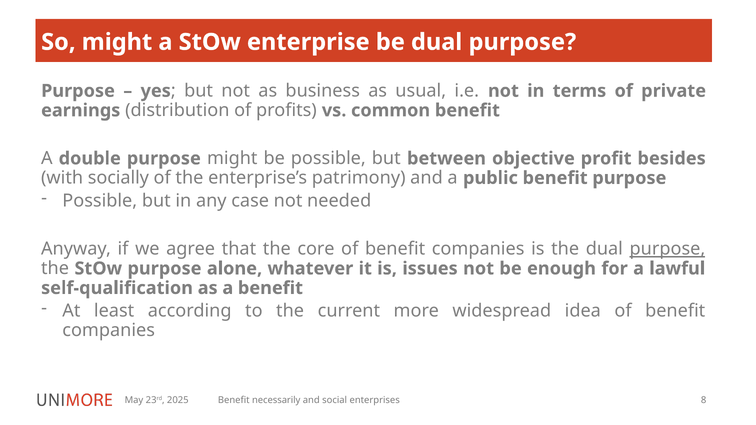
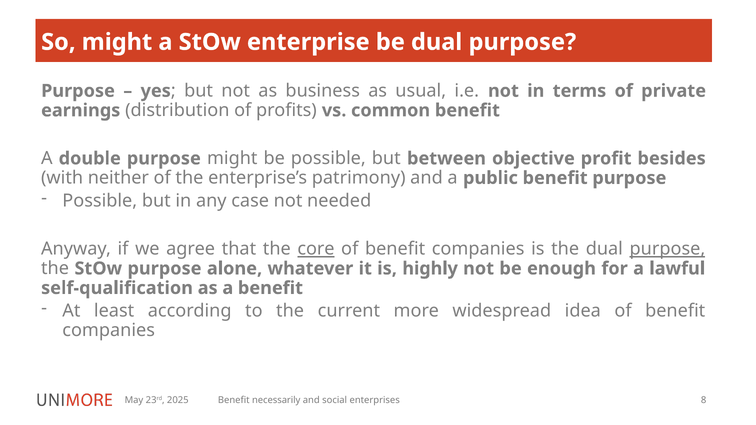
socially: socially -> neither
core underline: none -> present
issues: issues -> highly
